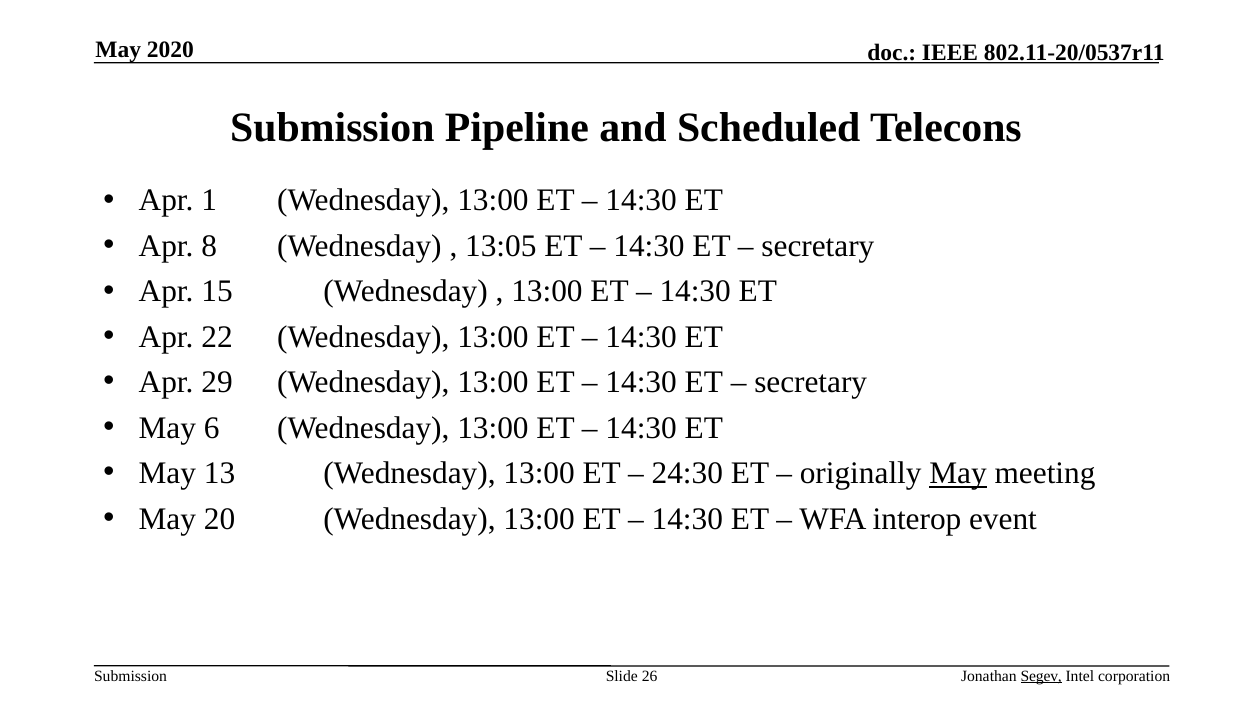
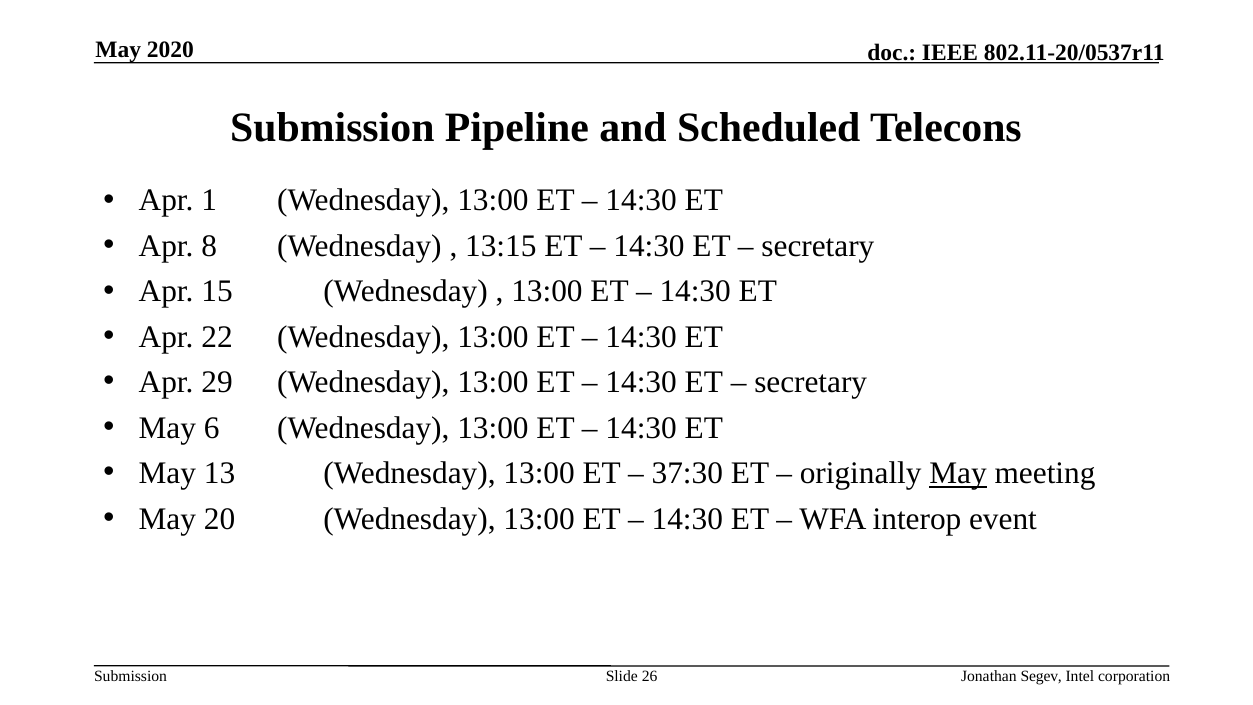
13:05: 13:05 -> 13:15
24:30: 24:30 -> 37:30
Segev underline: present -> none
